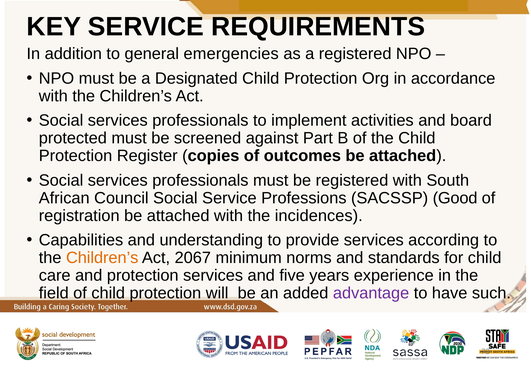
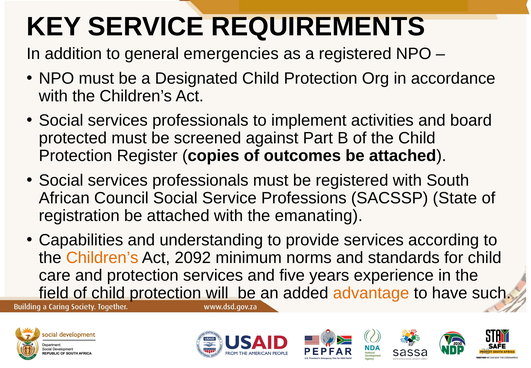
Good: Good -> State
incidences: incidences -> emanating
2067: 2067 -> 2092
advantage colour: purple -> orange
